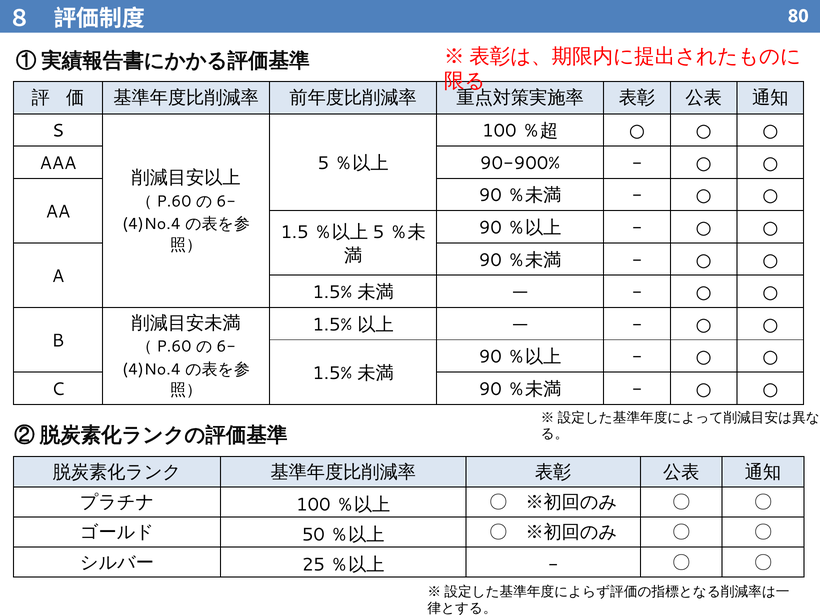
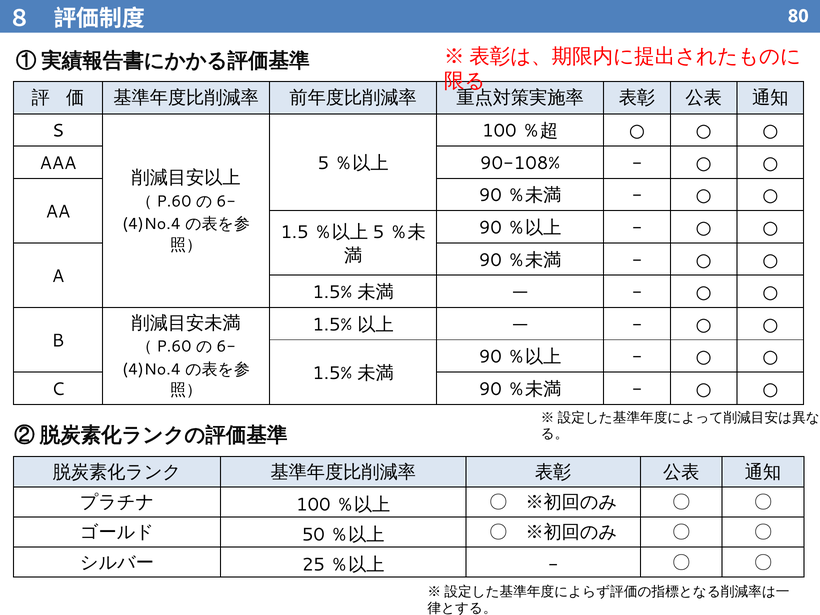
90-900%: 90-900% -> 90-108%
